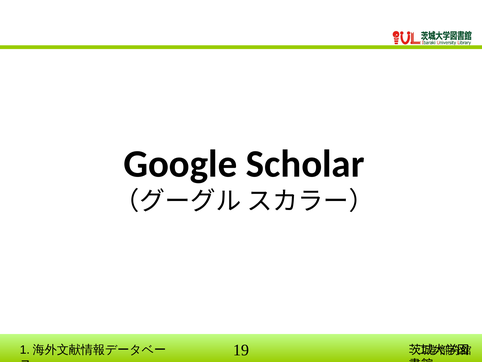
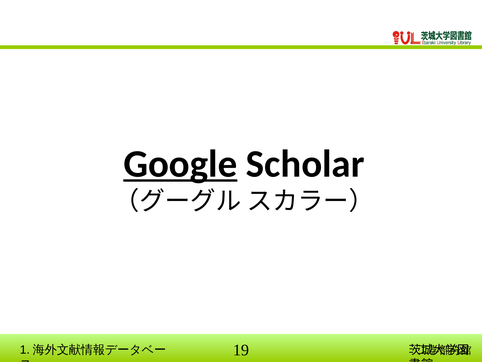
Google underline: none -> present
